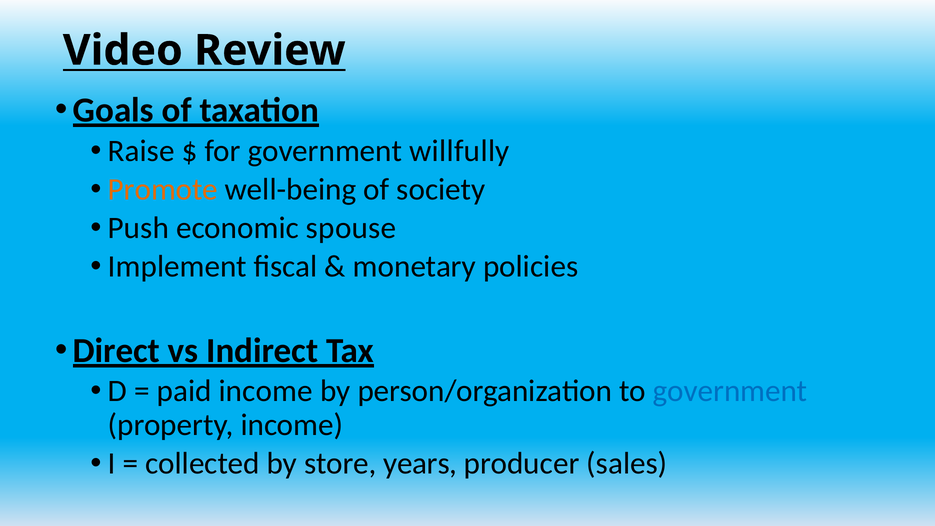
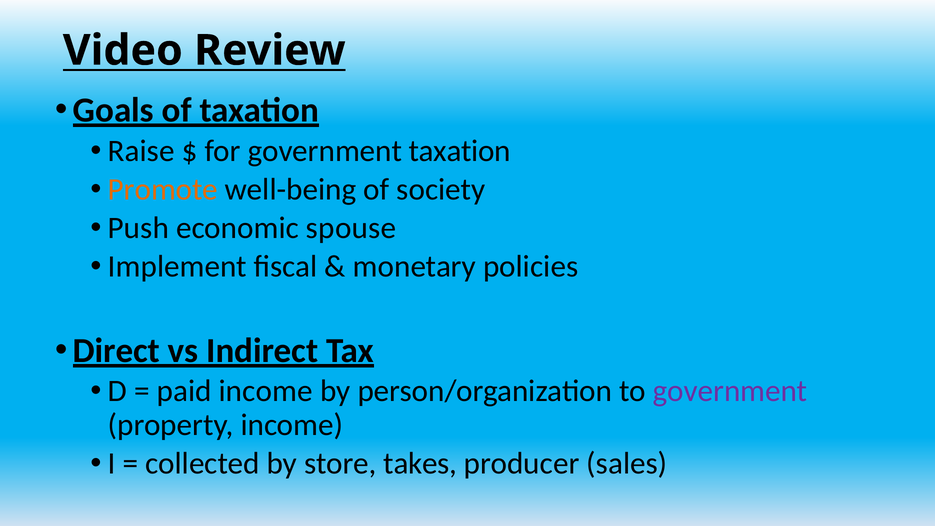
government willfully: willfully -> taxation
government at (730, 391) colour: blue -> purple
years: years -> takes
